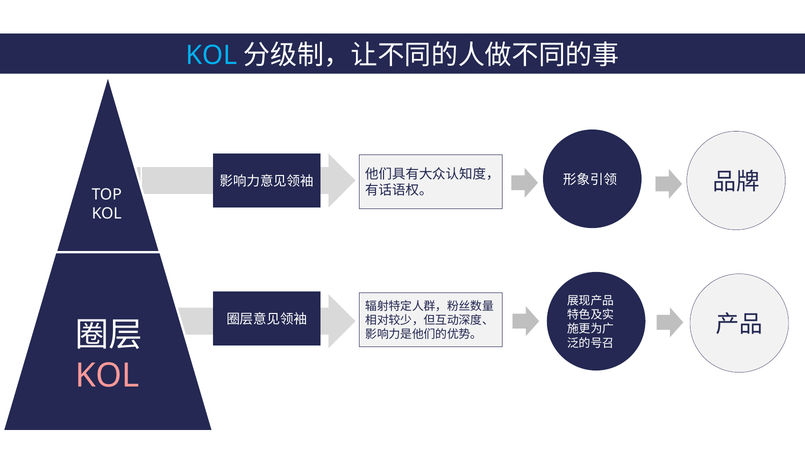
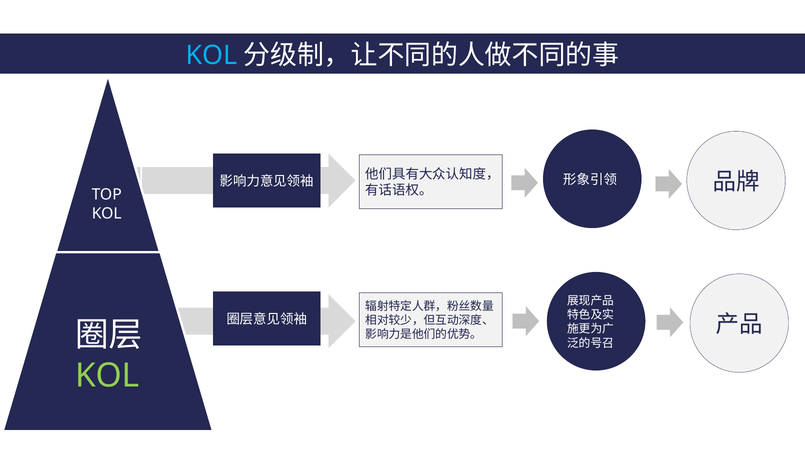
KOL at (107, 375) colour: pink -> light green
